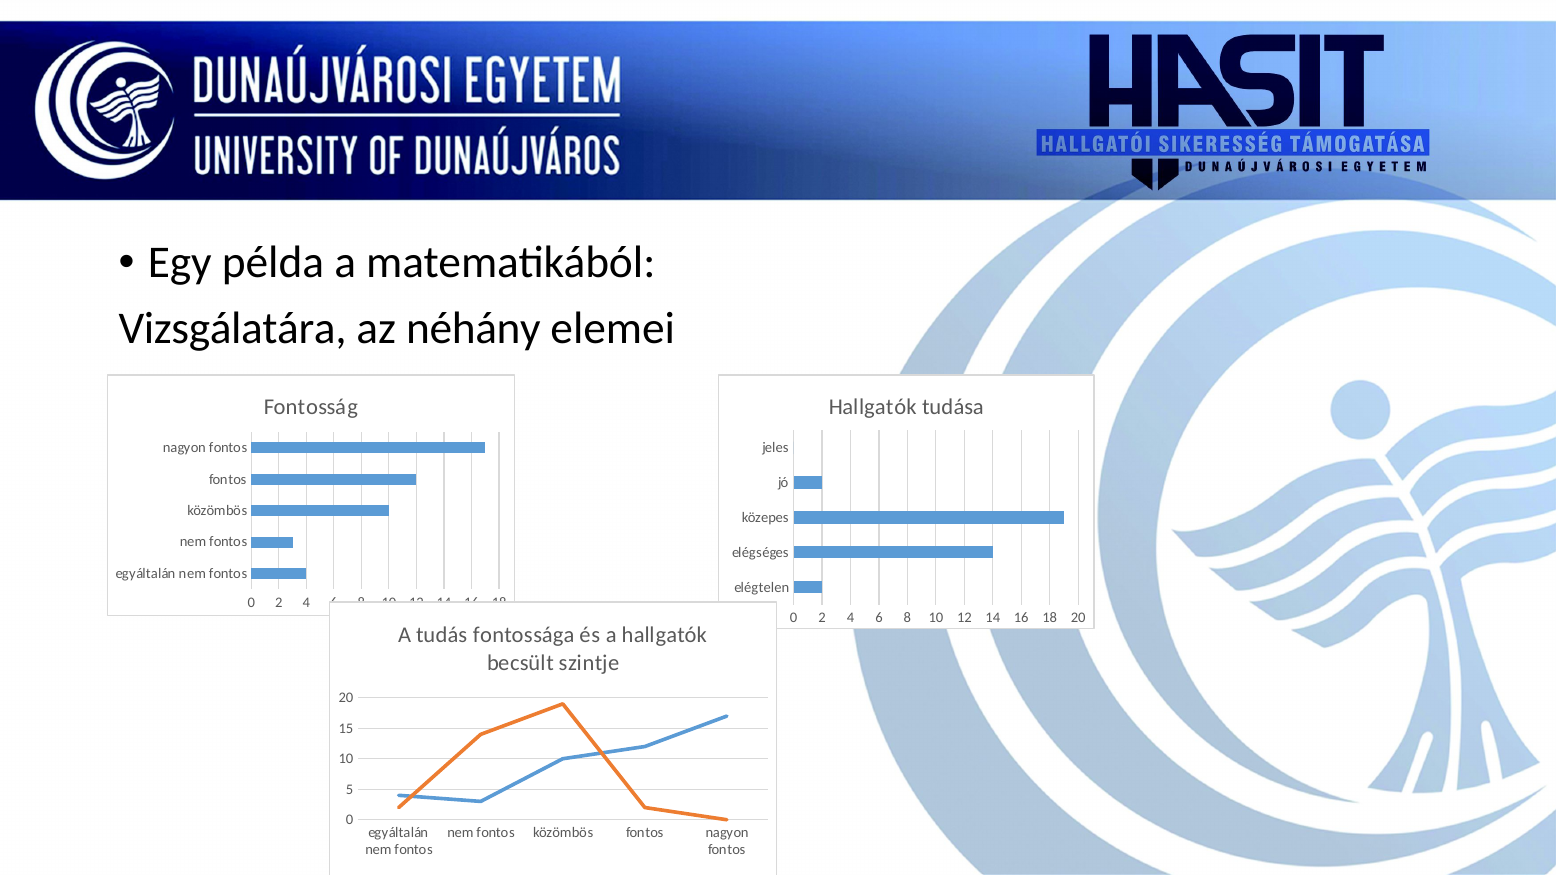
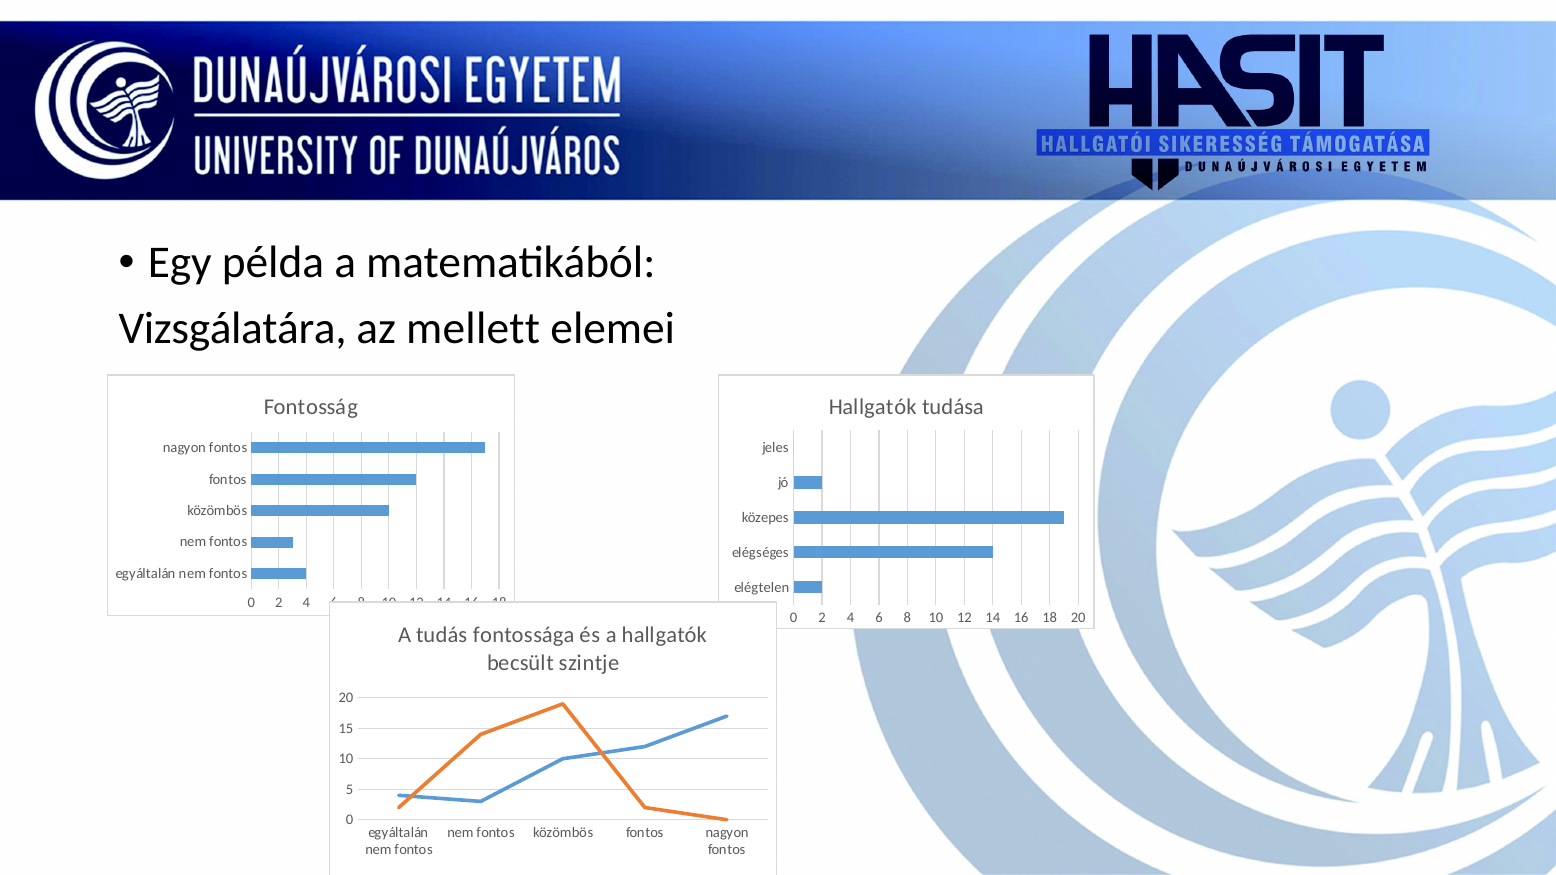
néhány: néhány -> mellett
